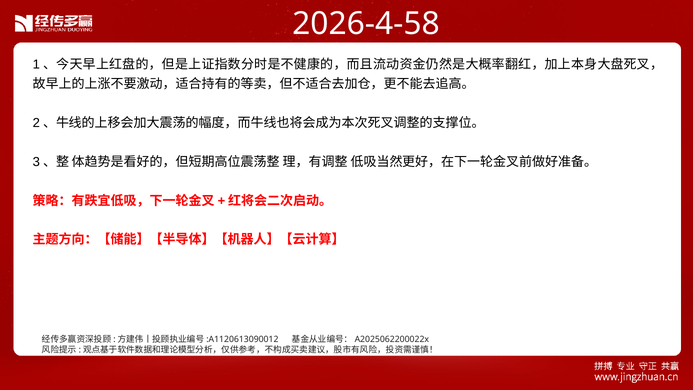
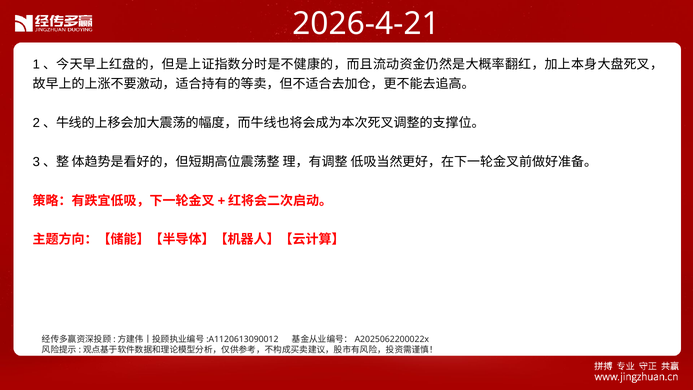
2026-4-58: 2026-4-58 -> 2026-4-21
